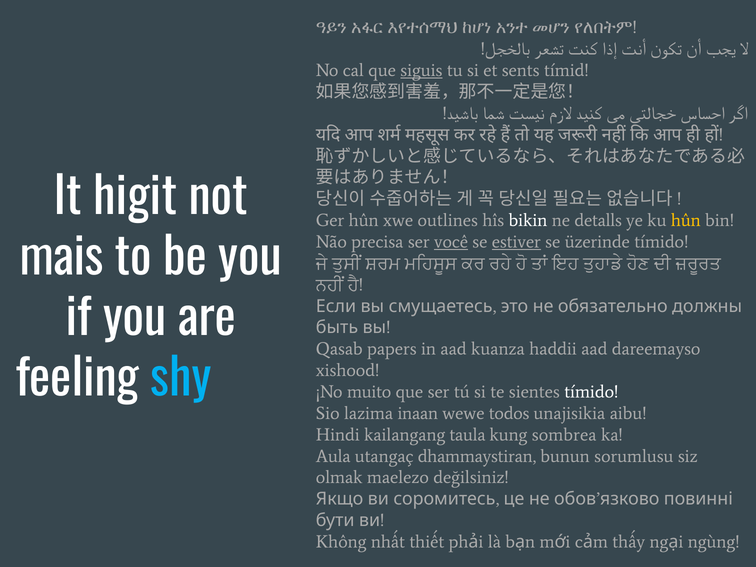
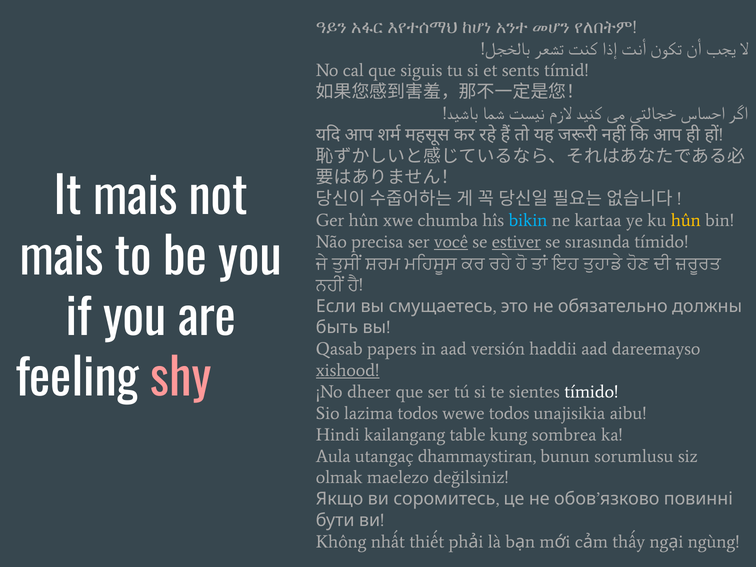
siguis underline: present -> none
It higit: higit -> mais
outlines: outlines -> chumba
bikin colour: white -> light blue
detalls: detalls -> kartaa
üzerinde: üzerinde -> sırasında
kuanza: kuanza -> versión
xishood underline: none -> present
shy colour: light blue -> pink
muito: muito -> dheer
lazima inaan: inaan -> todos
taula: taula -> table
